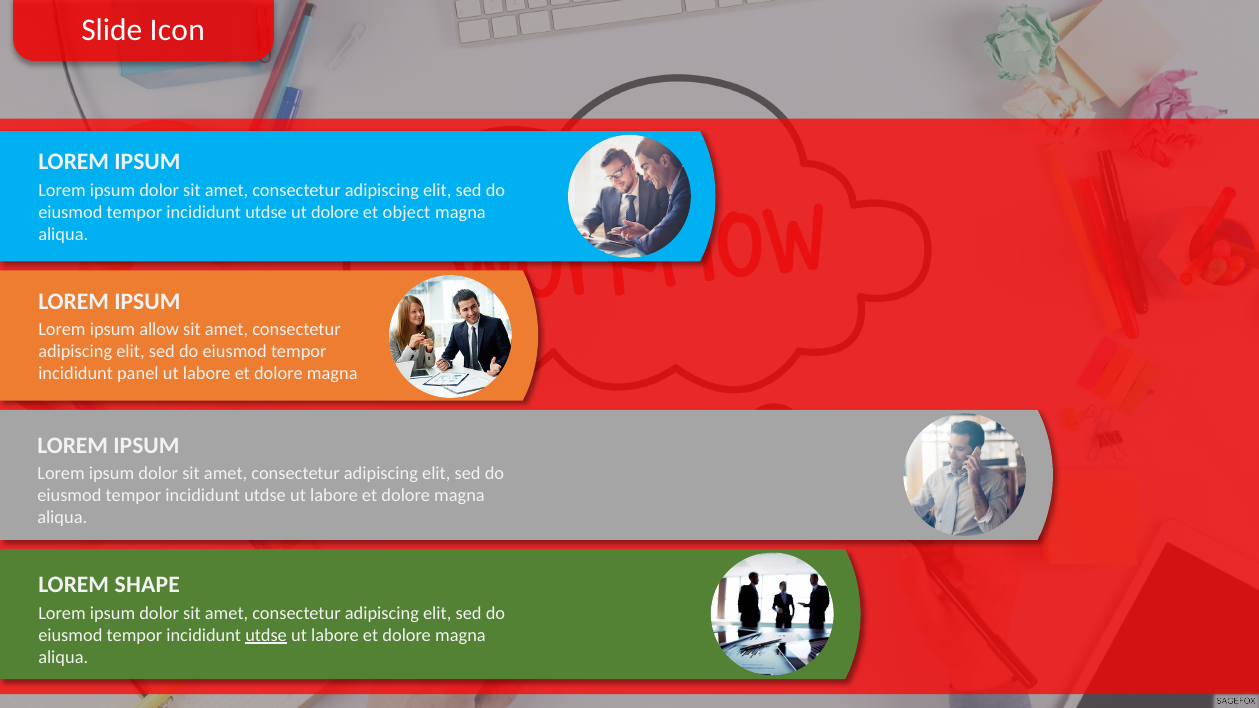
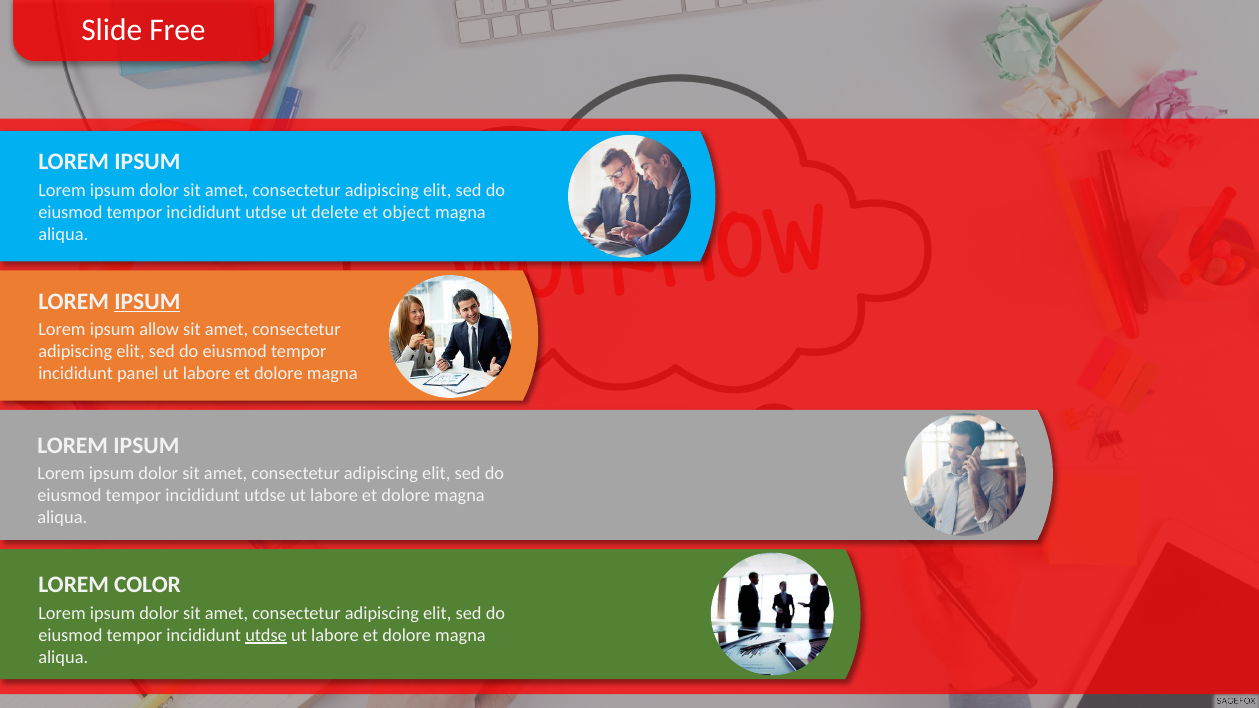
Icon: Icon -> Free
ut dolore: dolore -> delete
IPSUM at (147, 301) underline: none -> present
SHAPE: SHAPE -> COLOR
